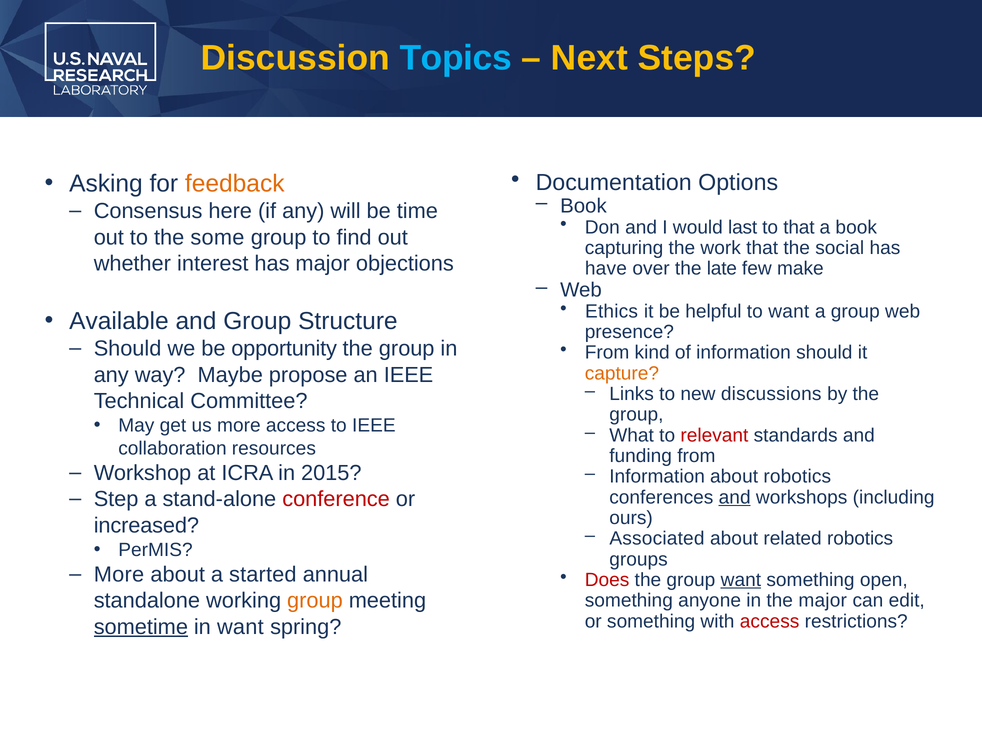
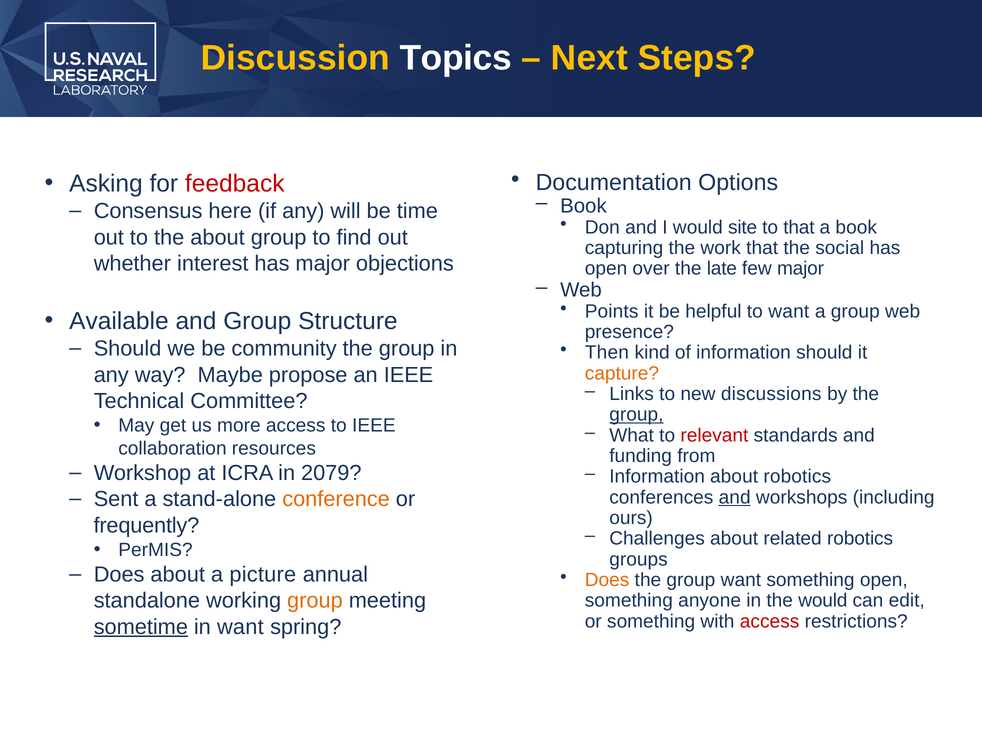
Topics colour: light blue -> white
feedback colour: orange -> red
last: last -> site
the some: some -> about
have at (606, 268): have -> open
few make: make -> major
Ethics: Ethics -> Points
opportunity: opportunity -> community
From at (607, 352): From -> Then
group at (636, 414) underline: none -> present
2015: 2015 -> 2079
Step: Step -> Sent
conference colour: red -> orange
increased: increased -> frequently
Associated: Associated -> Challenges
More at (119, 574): More -> Does
started: started -> picture
Does at (607, 579) colour: red -> orange
want at (741, 579) underline: present -> none
the major: major -> would
